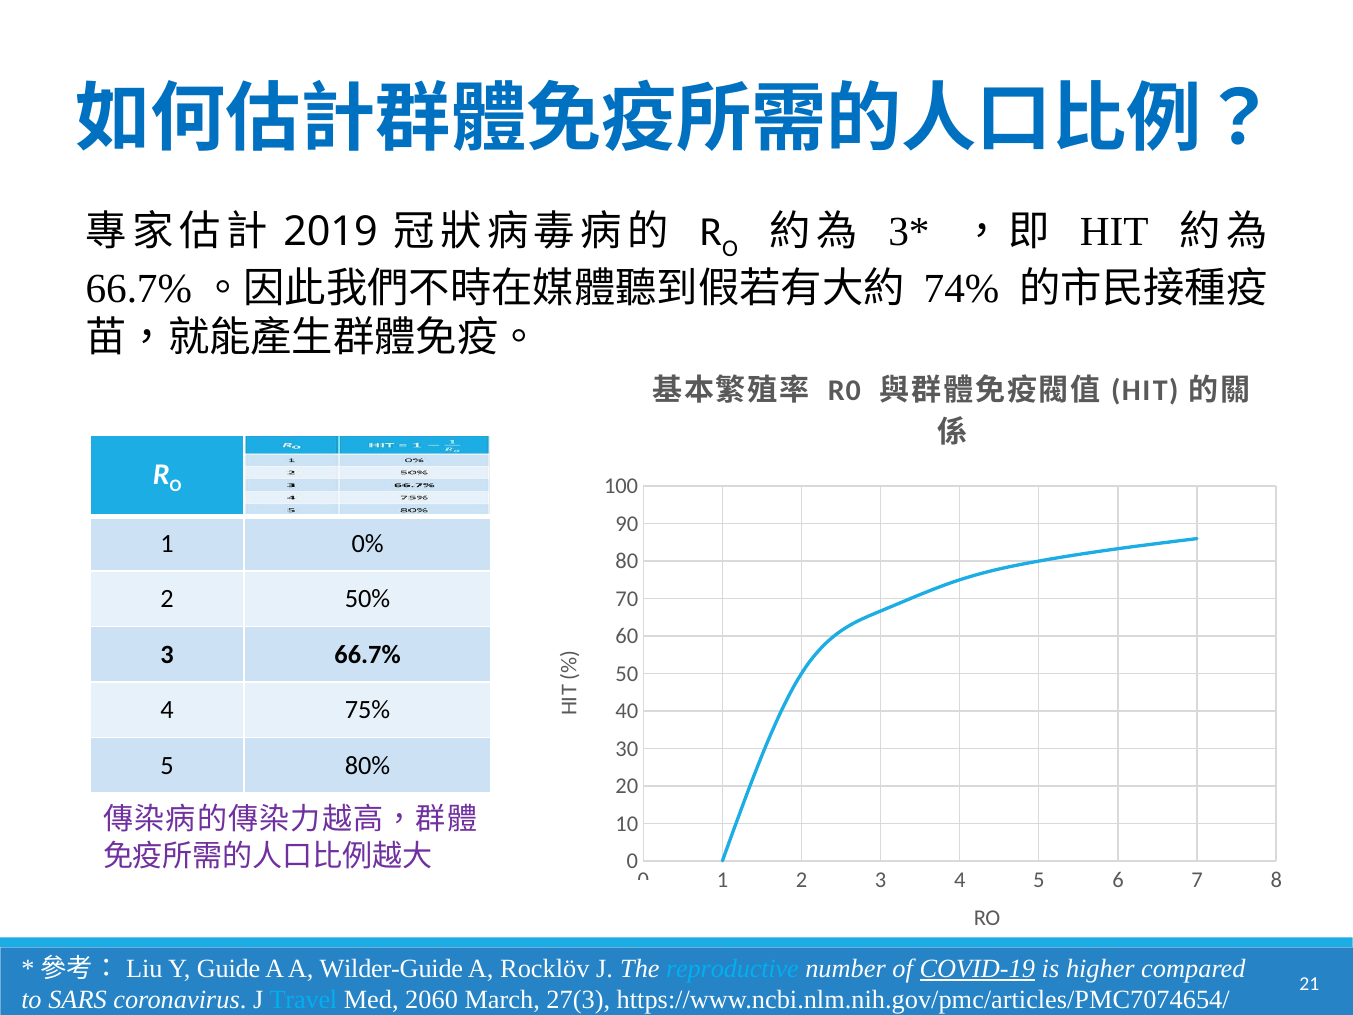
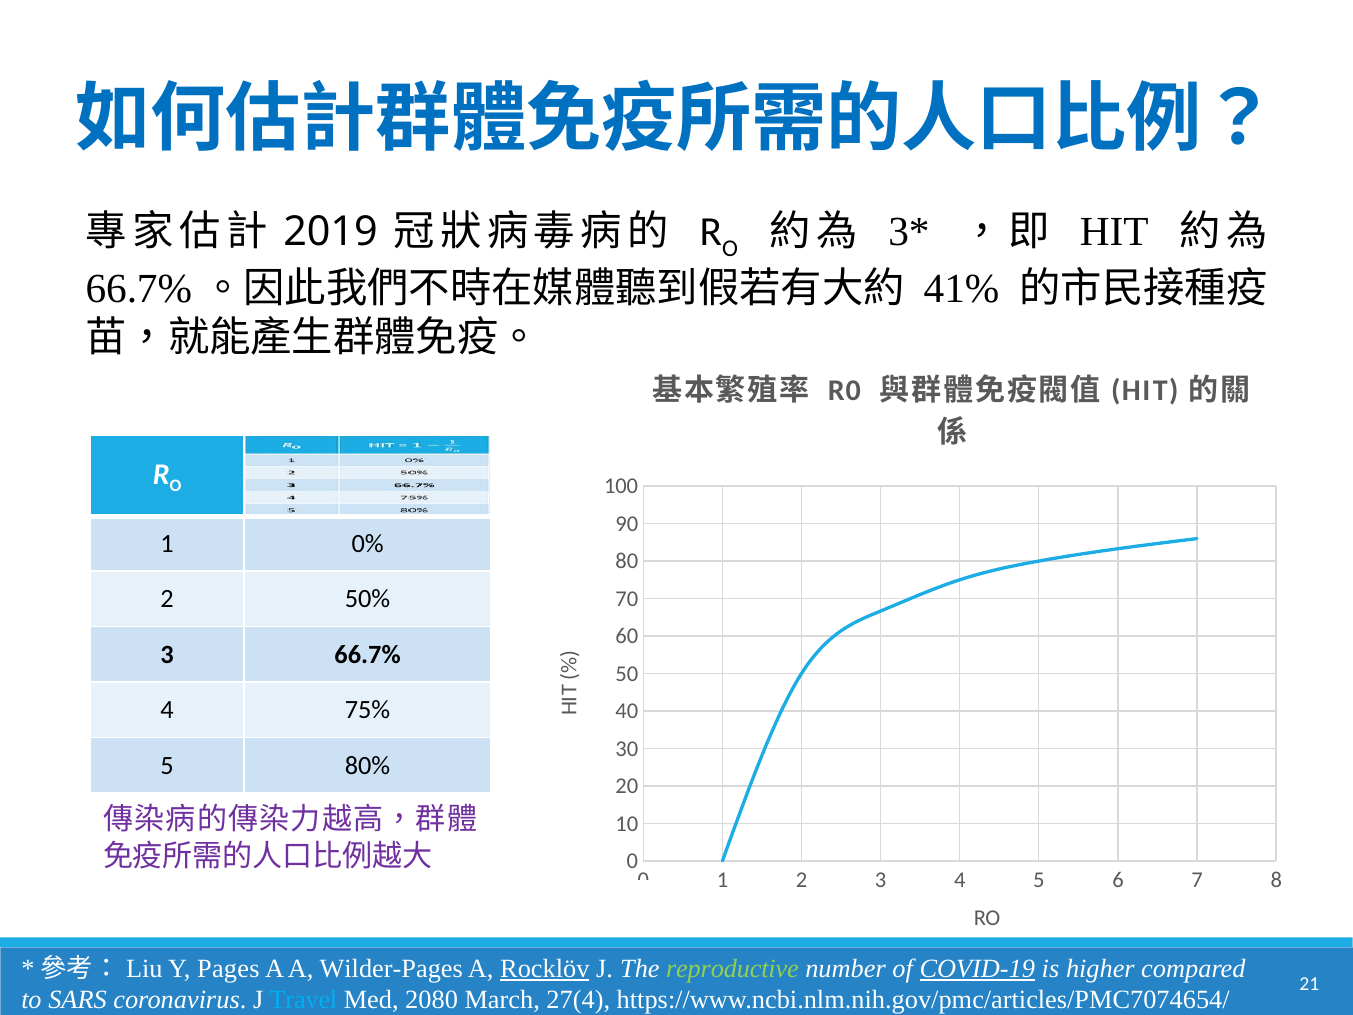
74%: 74% -> 41%
Guide: Guide -> Pages
Wilder-Guide: Wilder-Guide -> Wilder-Pages
Rocklöv underline: none -> present
reproductive colour: light blue -> light green
2060: 2060 -> 2080
27(3: 27(3 -> 27(4
